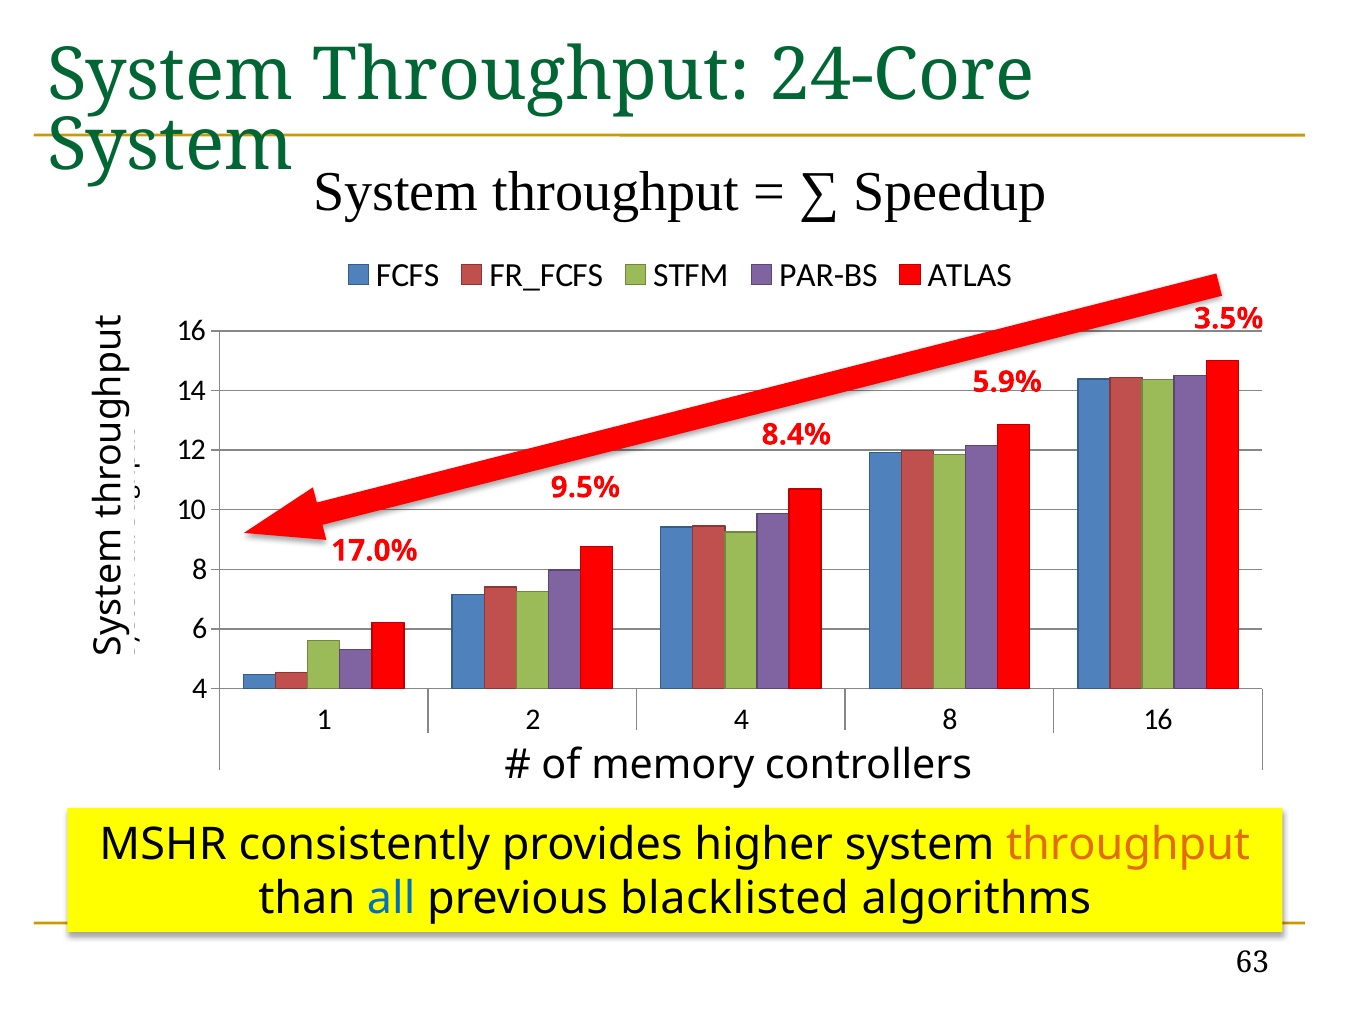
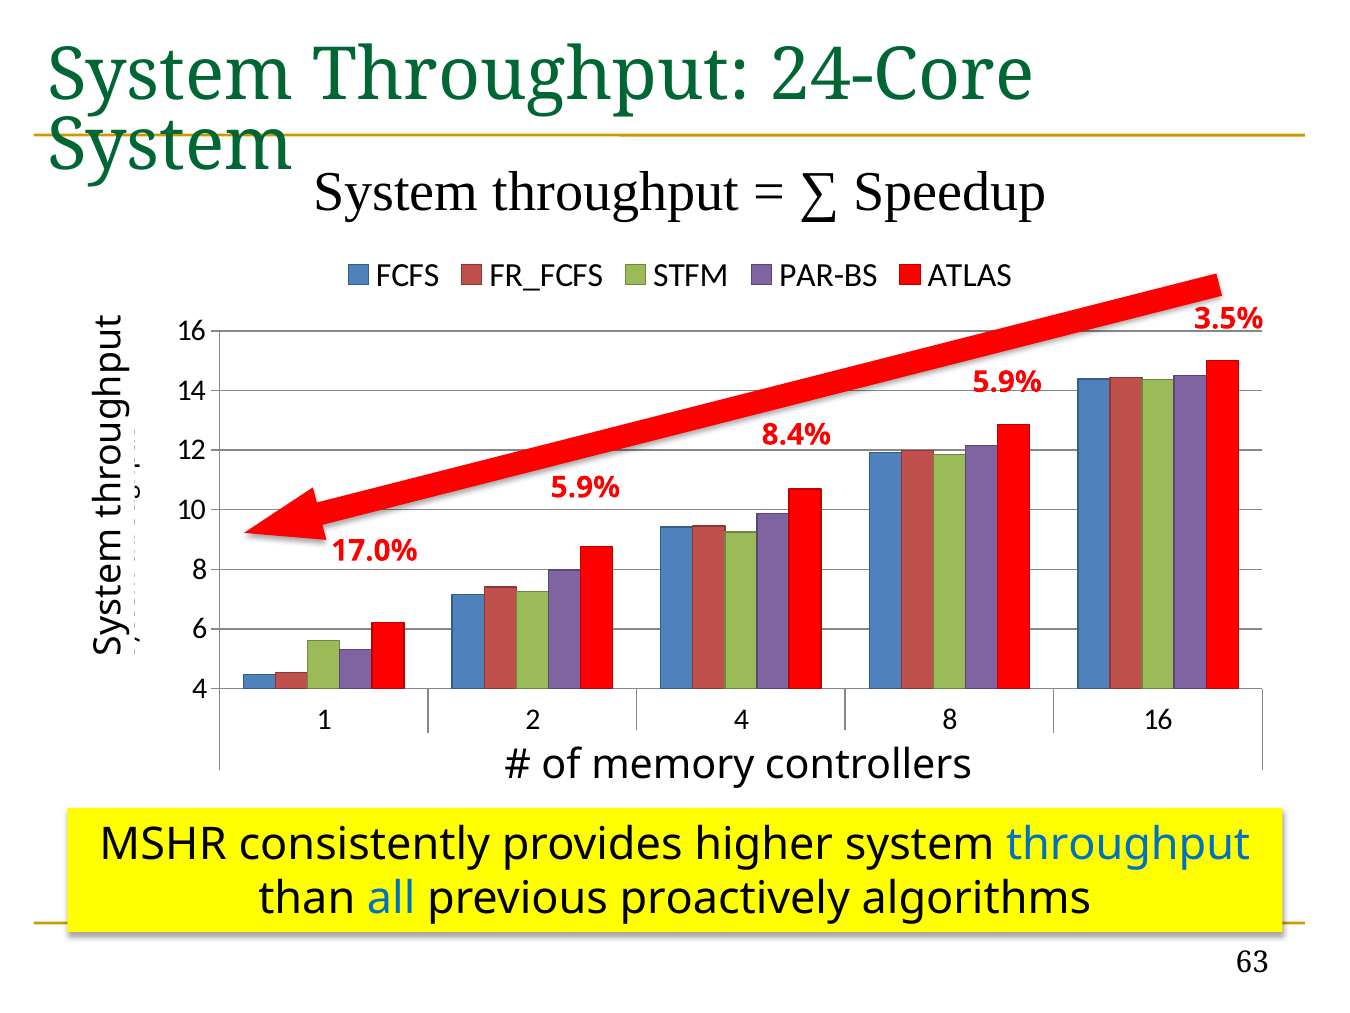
9.5% at (585, 487): 9.5% -> 5.9%
throughput at (1128, 844) colour: orange -> blue
blacklisted: blacklisted -> proactively
